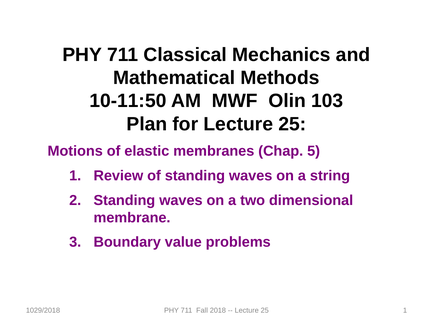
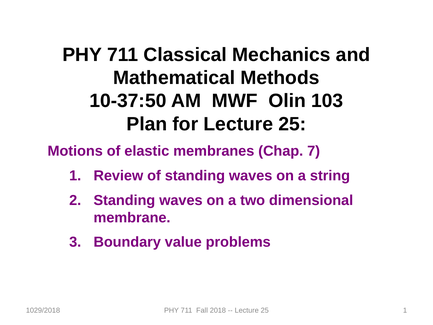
10-11:50: 10-11:50 -> 10-37:50
5: 5 -> 7
